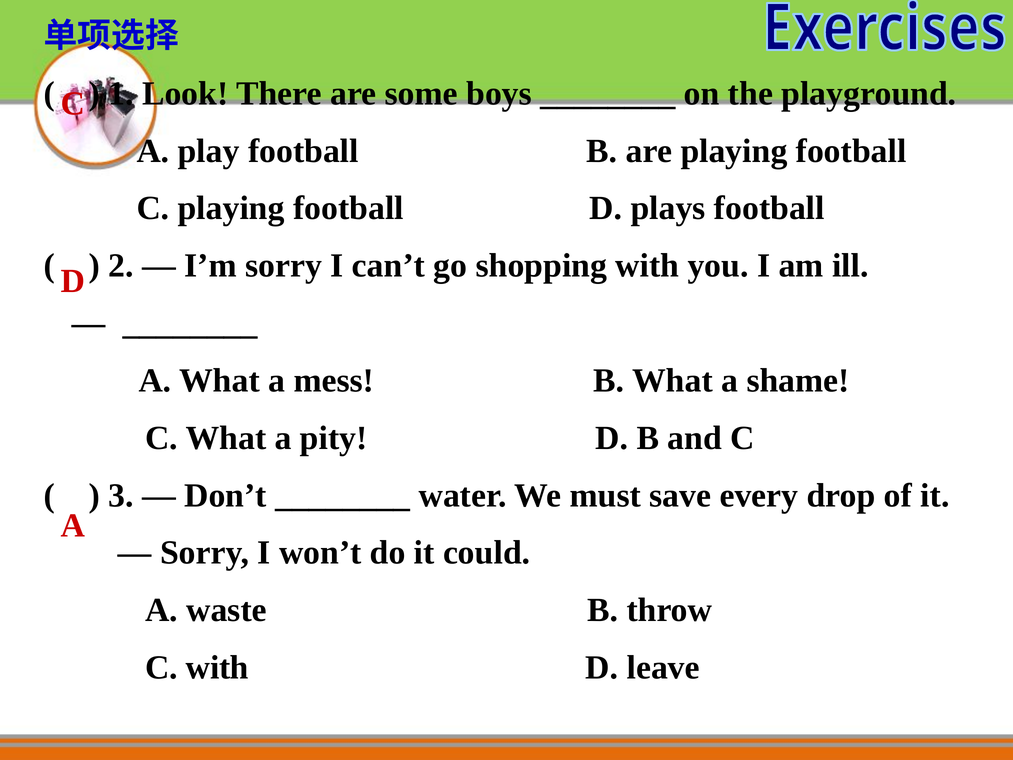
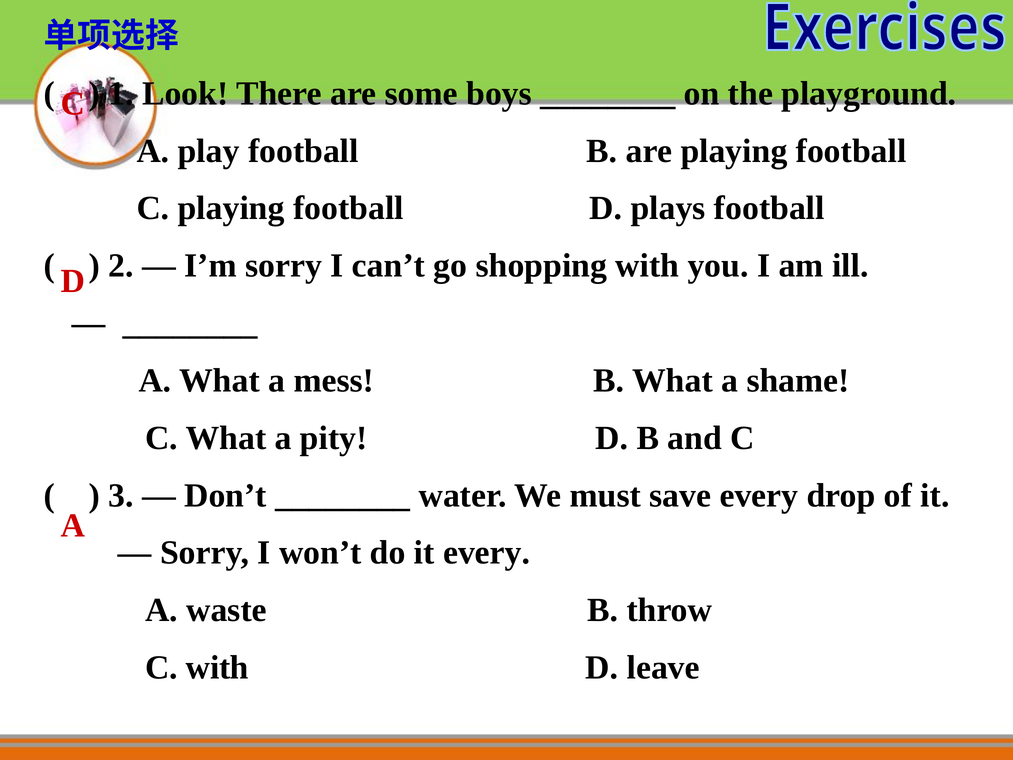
it could: could -> every
